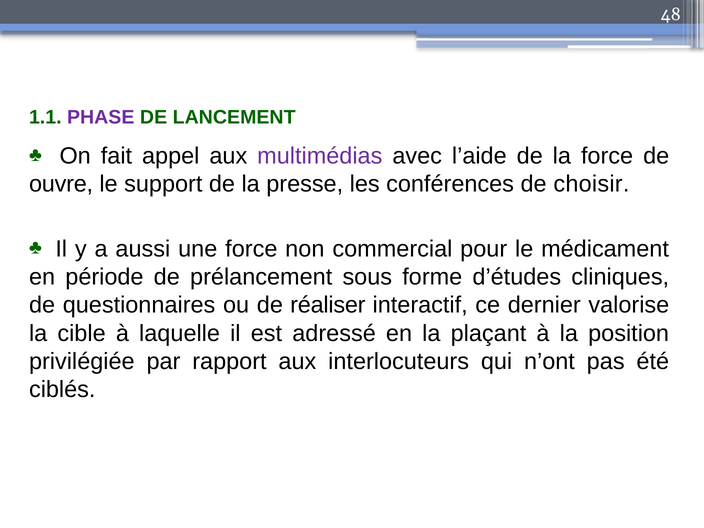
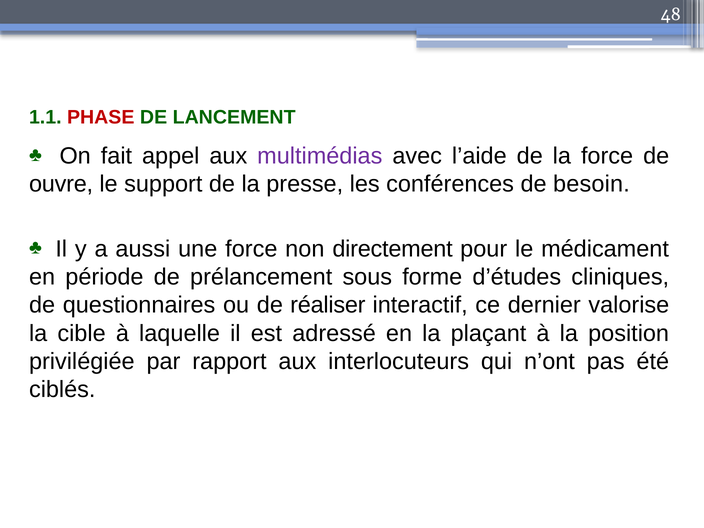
PHASE colour: purple -> red
choisir: choisir -> besoin
commercial: commercial -> directement
